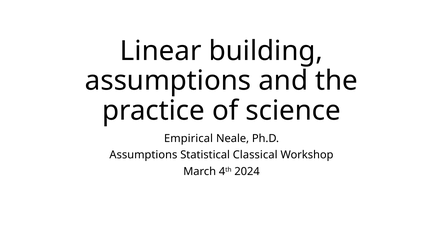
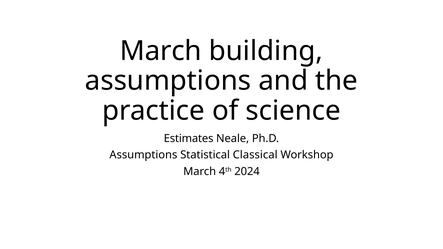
Linear at (161, 51): Linear -> March
Empirical: Empirical -> Estimates
